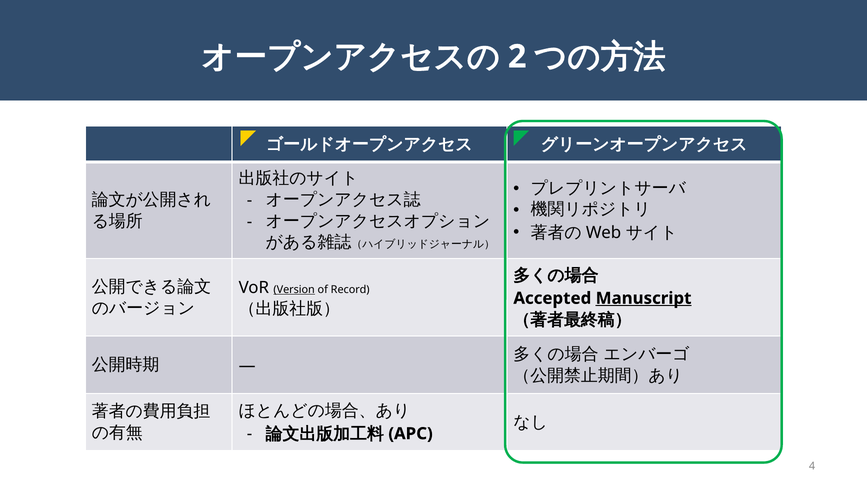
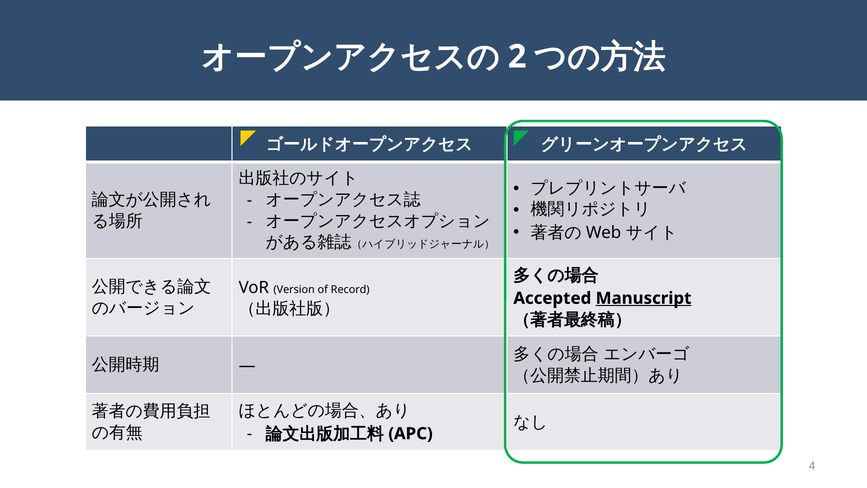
Version underline: present -> none
